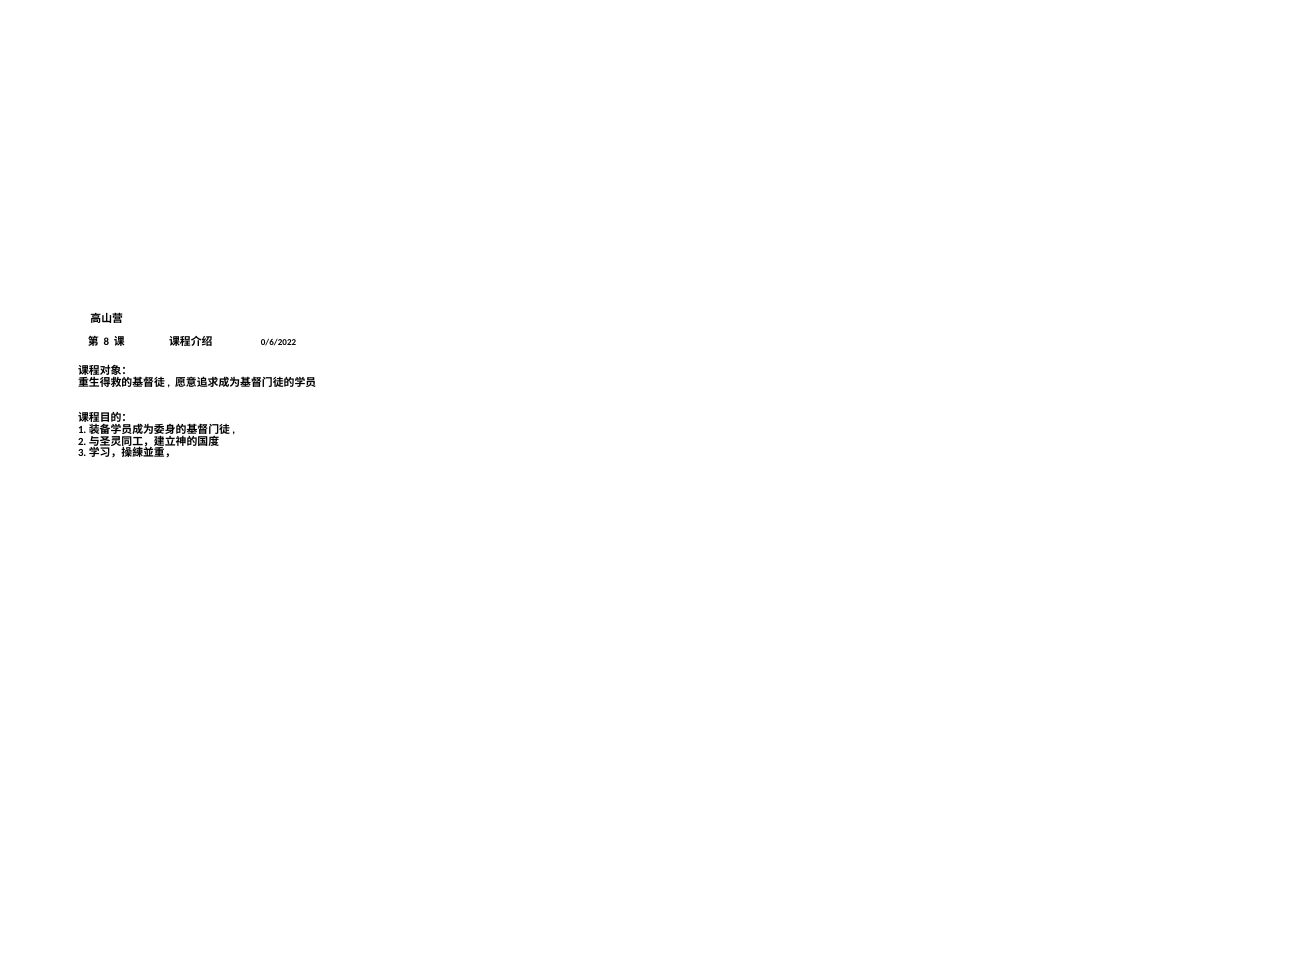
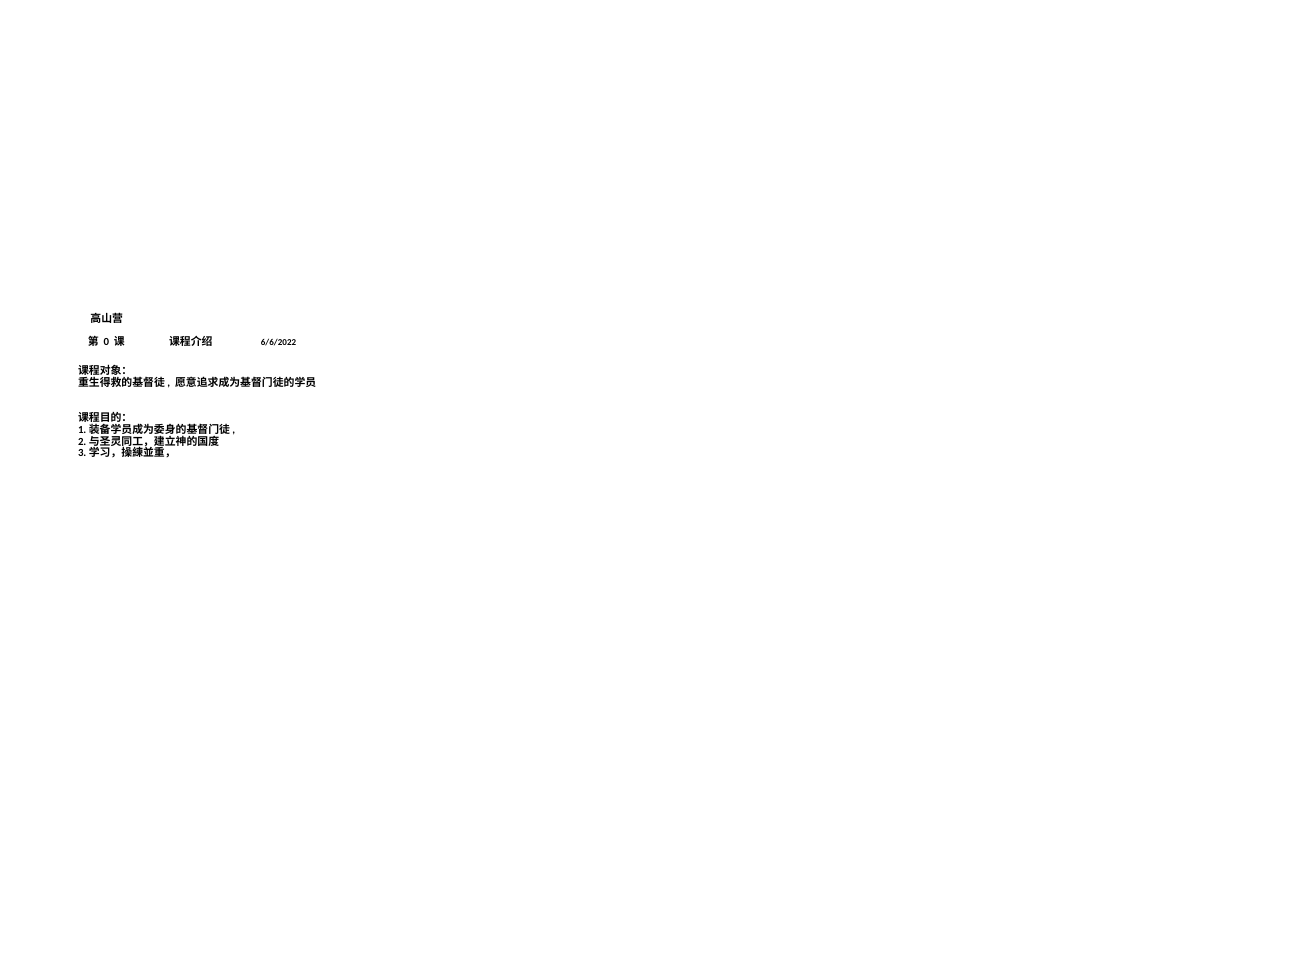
8: 8 -> 0
0/6/2022: 0/6/2022 -> 6/6/2022
